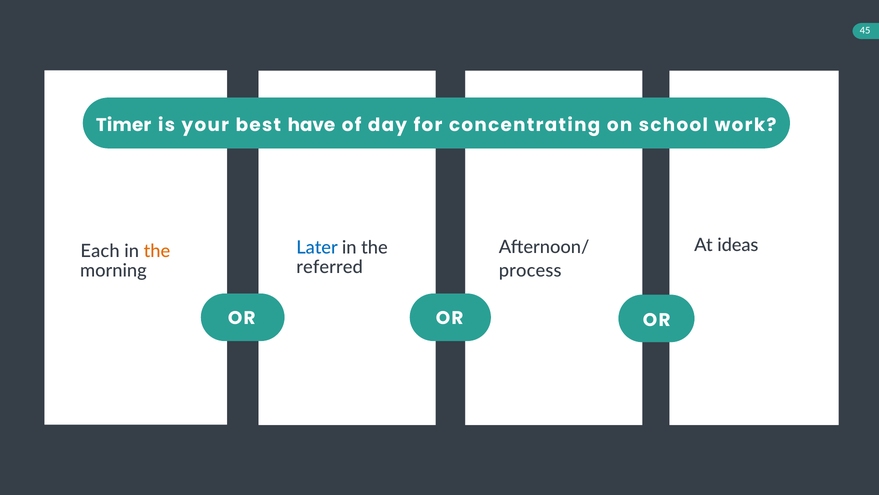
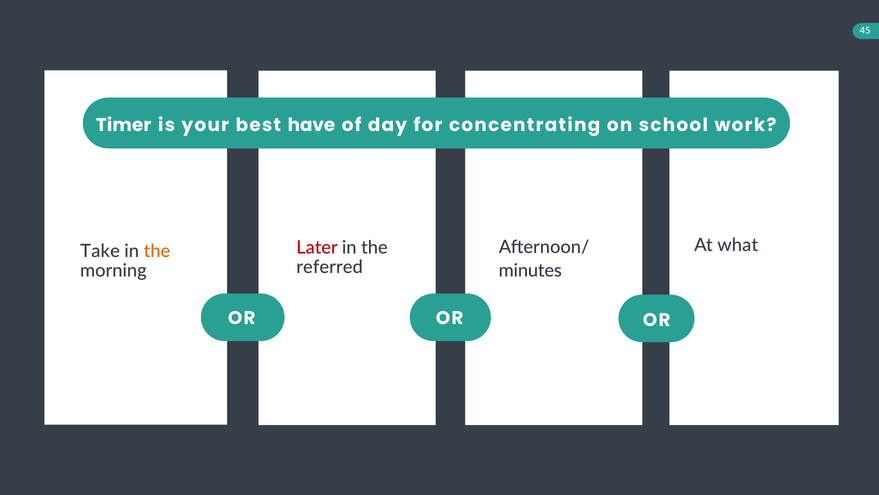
ideas: ideas -> what
Later colour: blue -> red
Each: Each -> Take
process: process -> minutes
